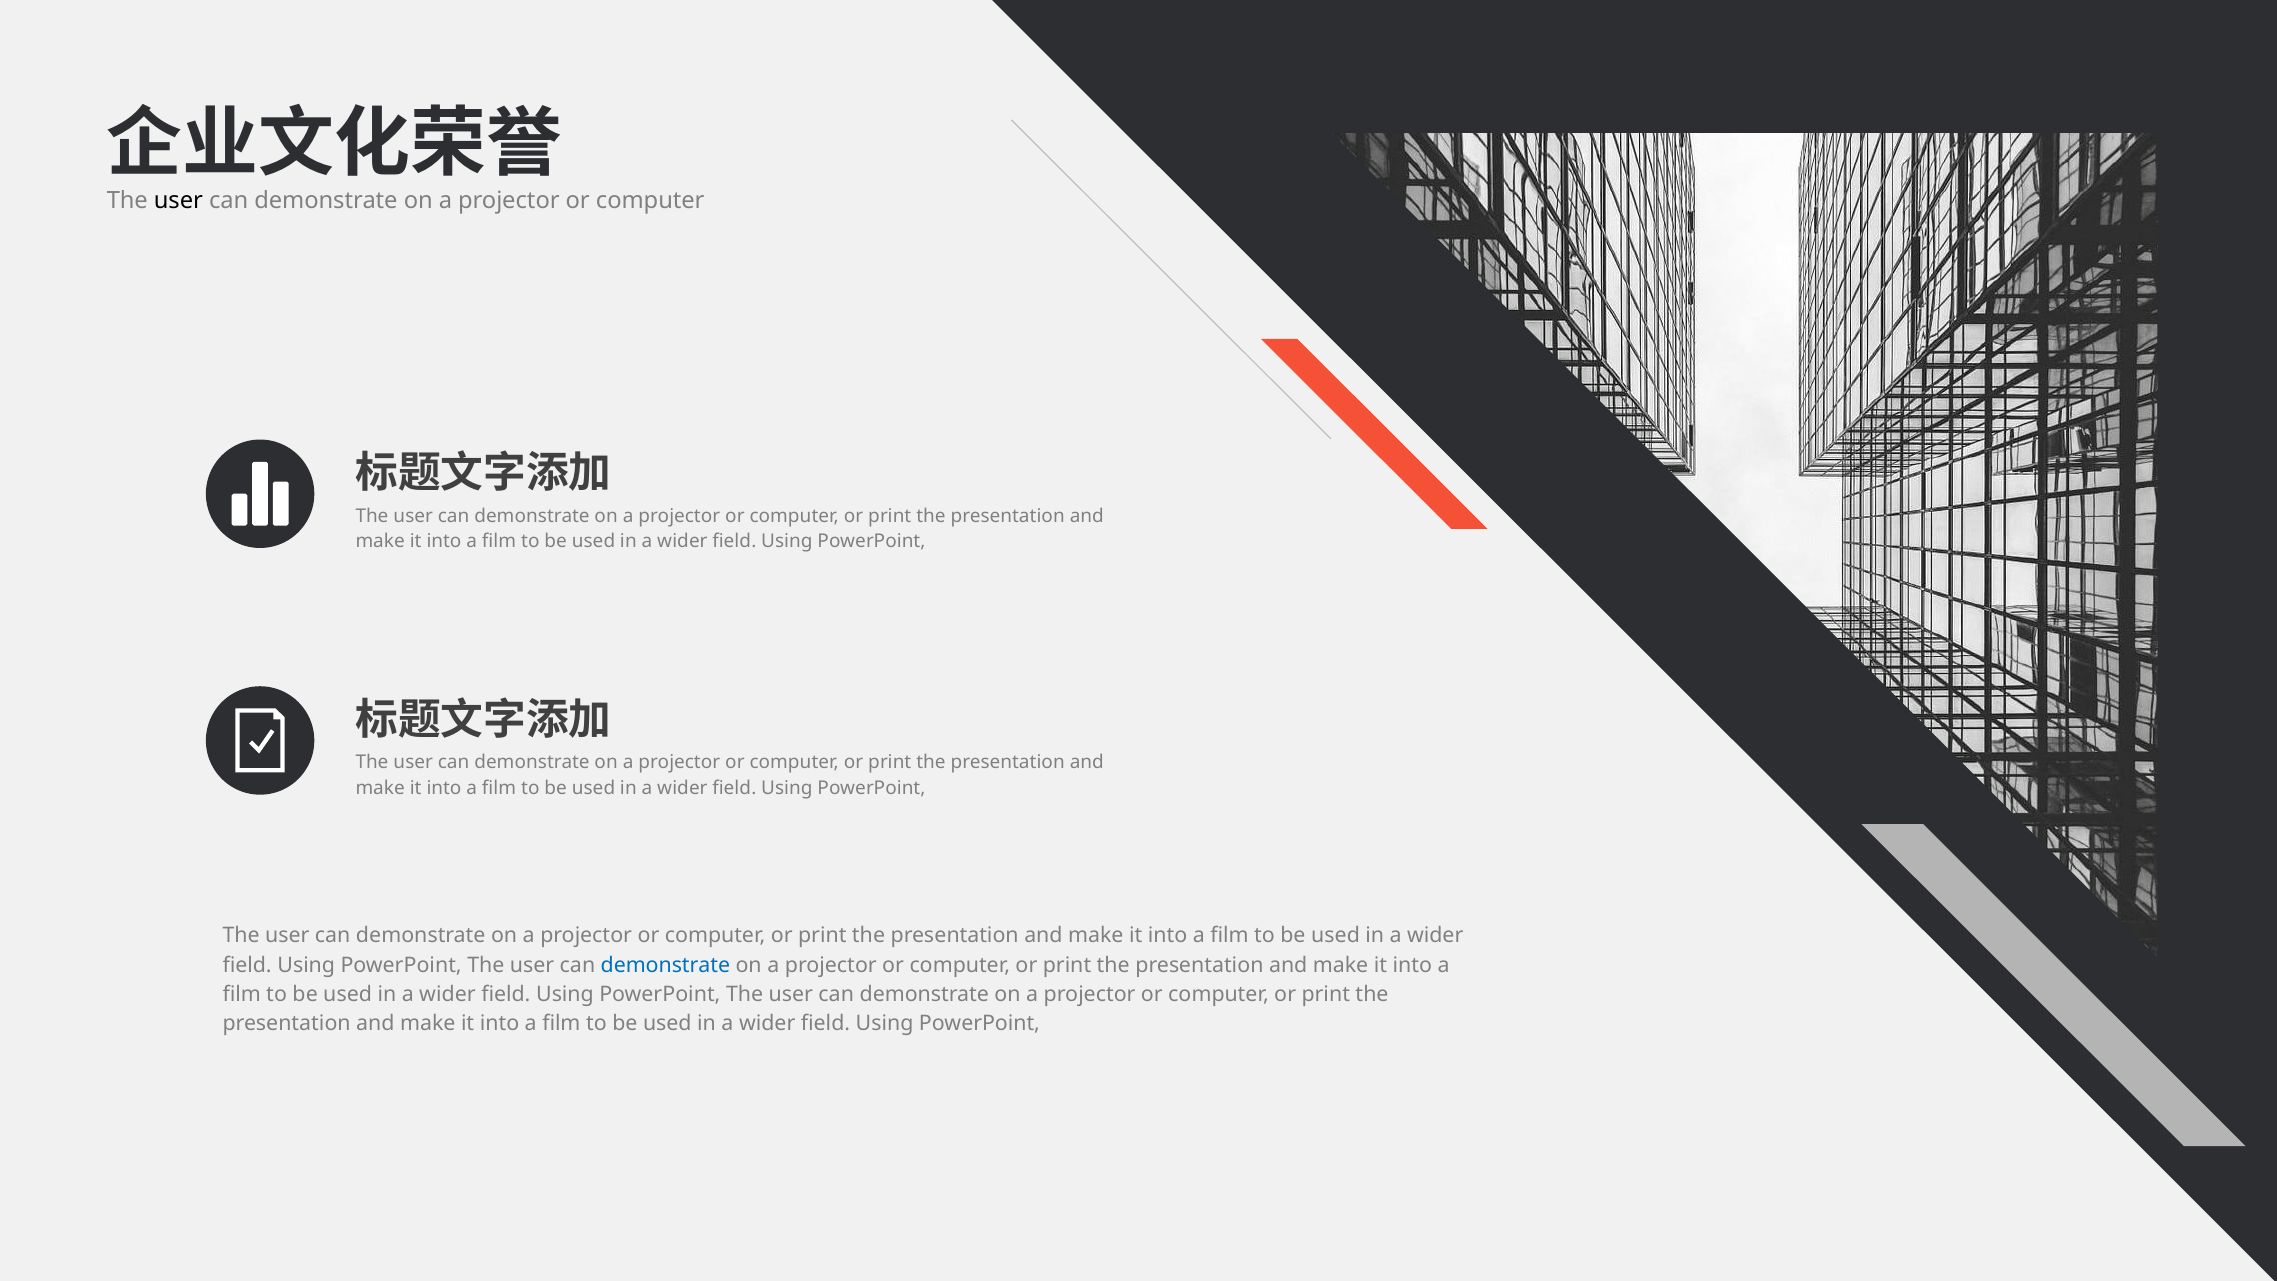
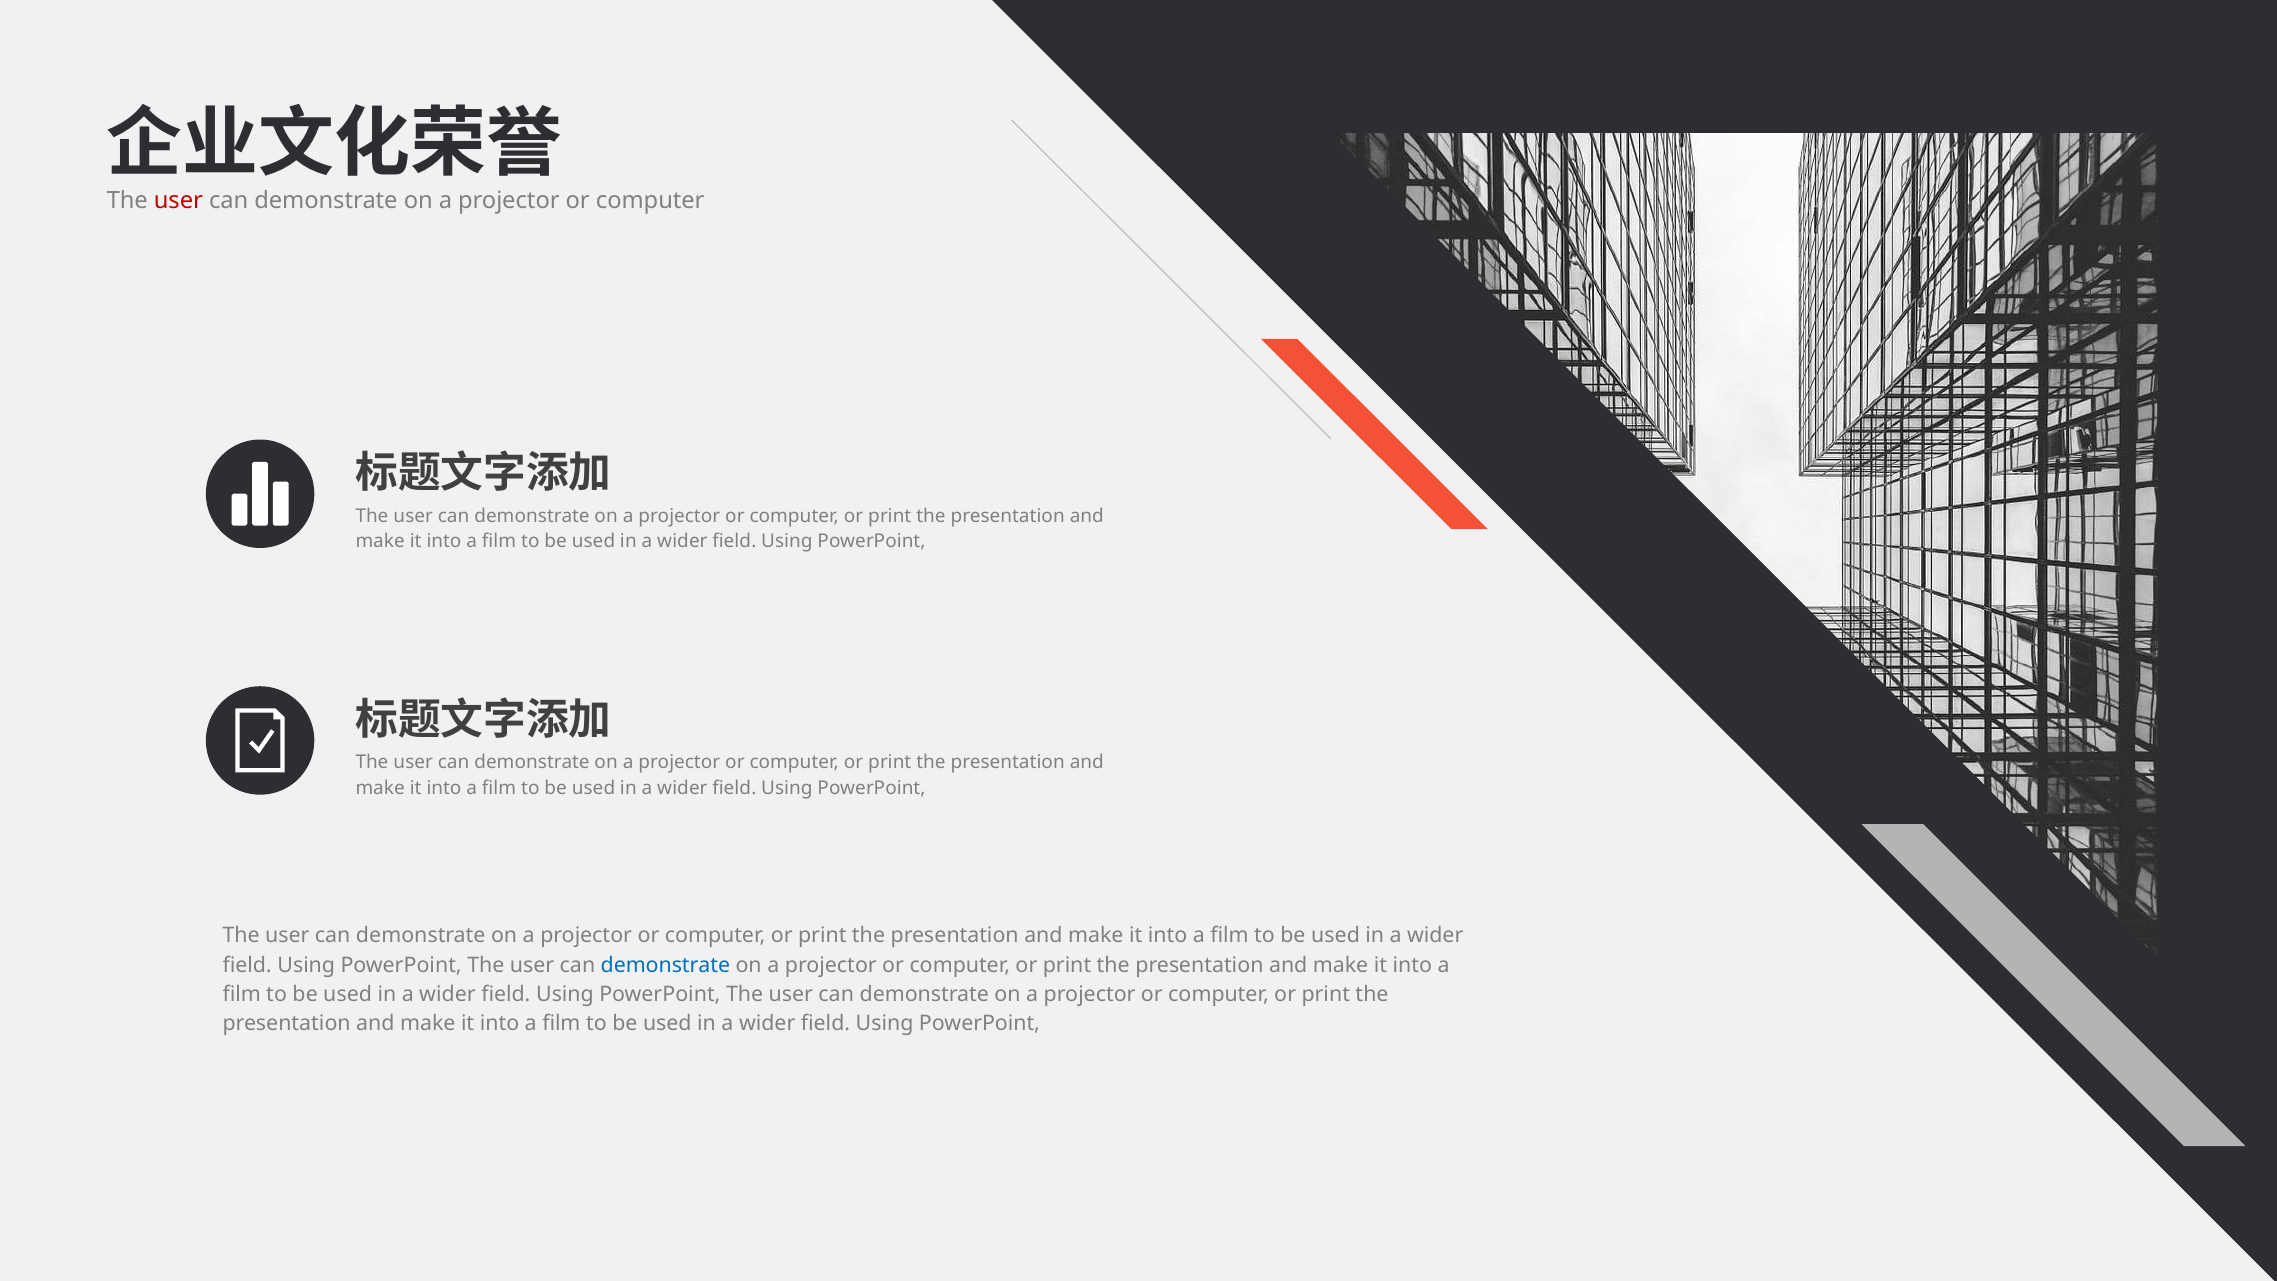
user at (178, 201) colour: black -> red
